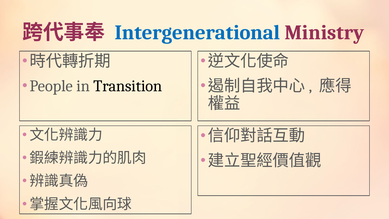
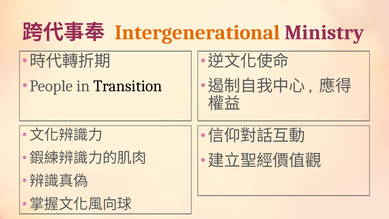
Intergenerational colour: blue -> orange
